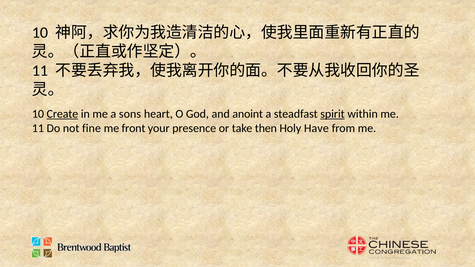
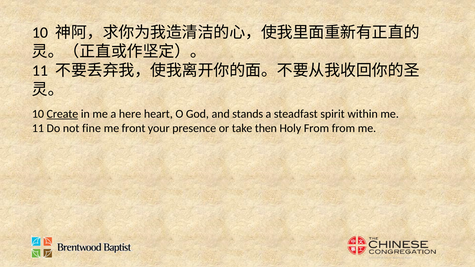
sons: sons -> here
anoint: anoint -> stands
spirit underline: present -> none
Holy Have: Have -> From
